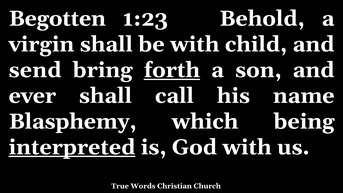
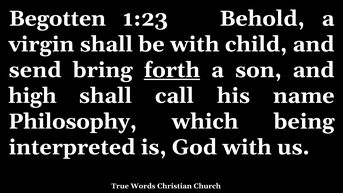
ever: ever -> high
Blasphemy: Blasphemy -> Philosophy
interpreted underline: present -> none
